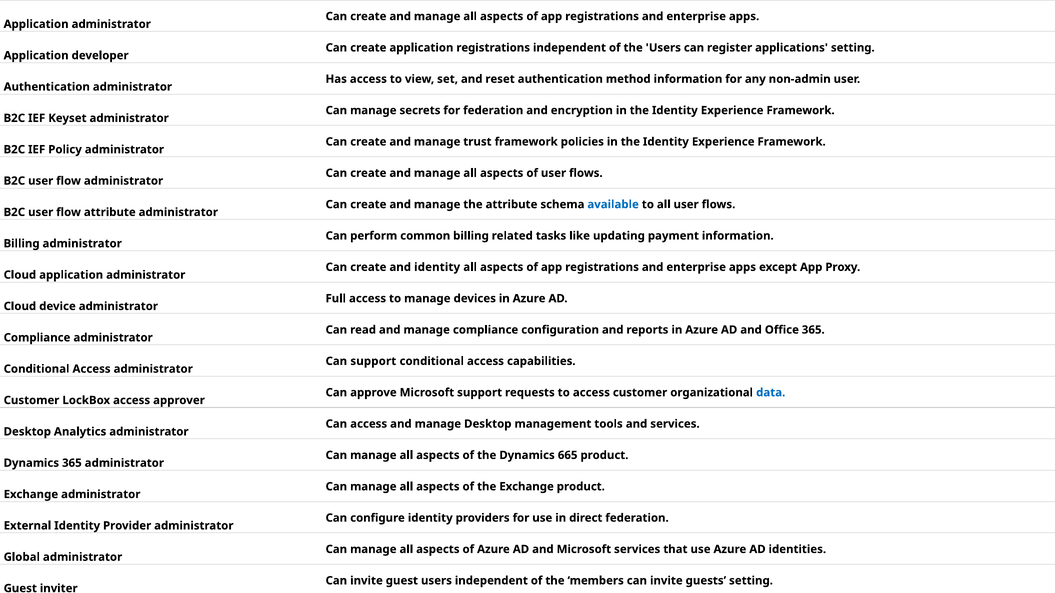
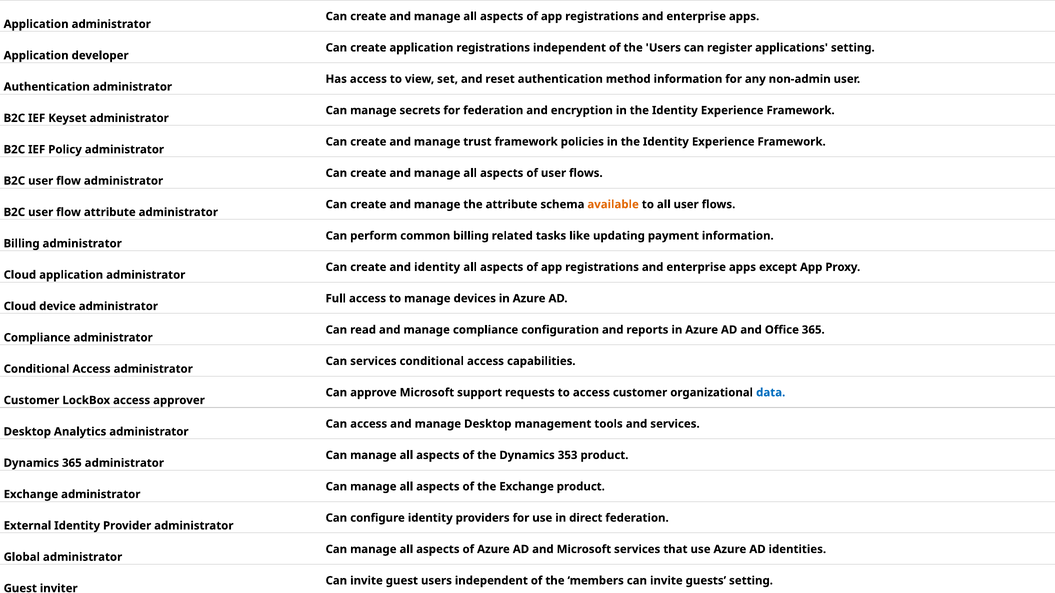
available colour: blue -> orange
Can support: support -> services
665: 665 -> 353
